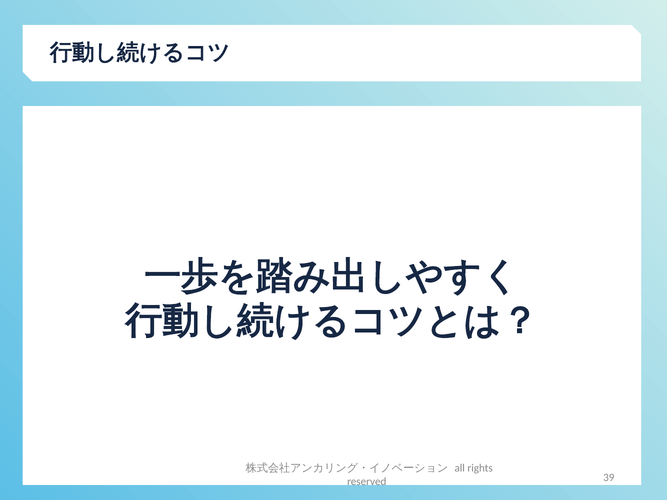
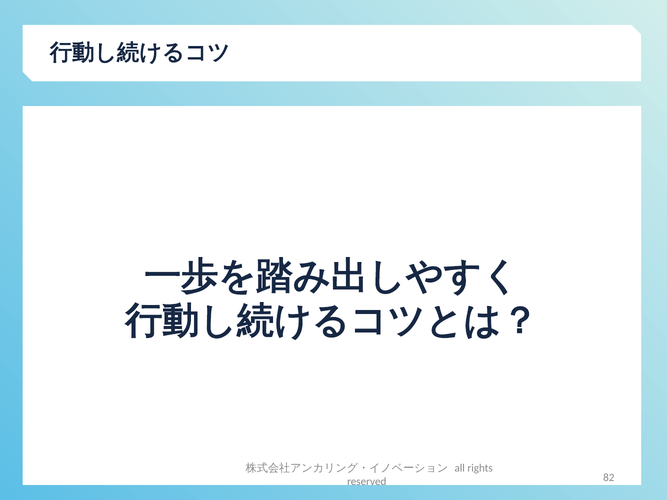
39: 39 -> 82
